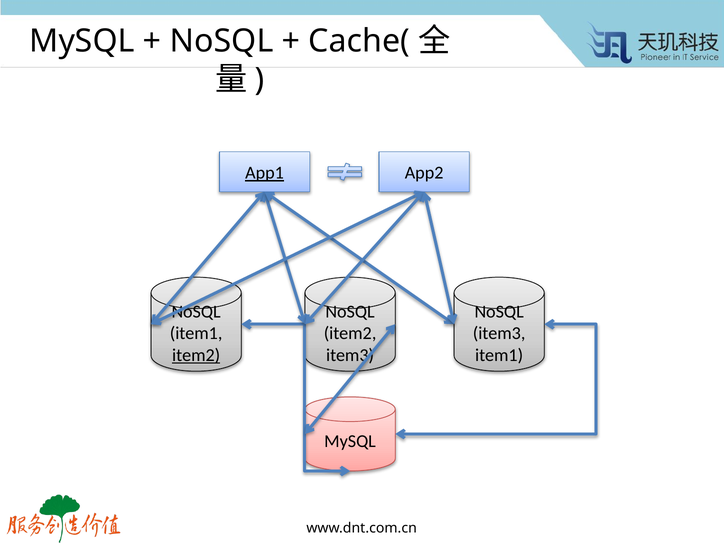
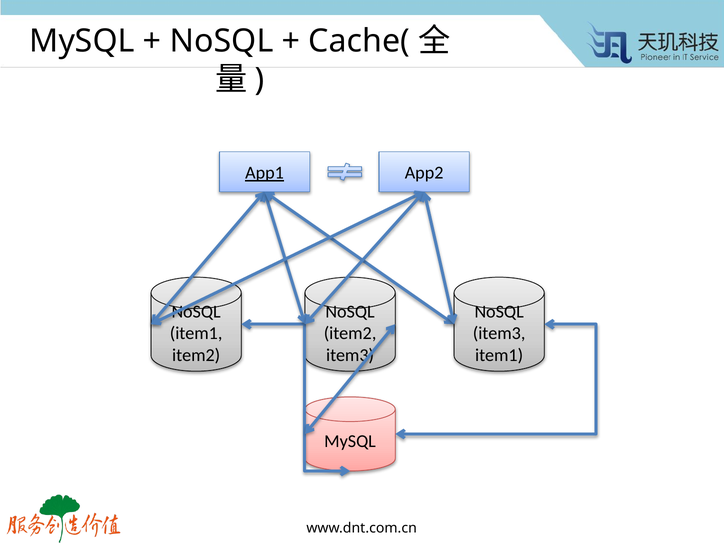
item2 at (196, 355) underline: present -> none
